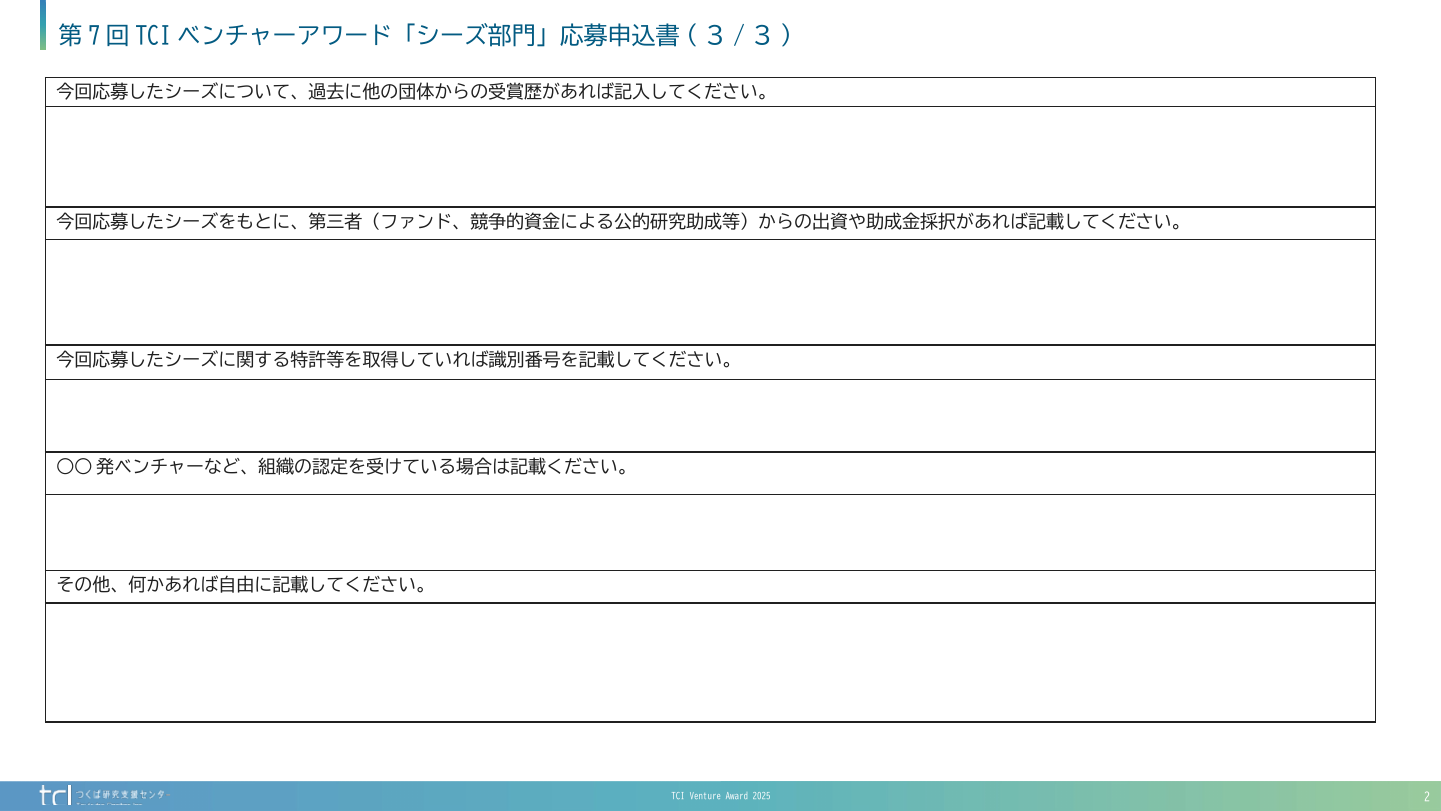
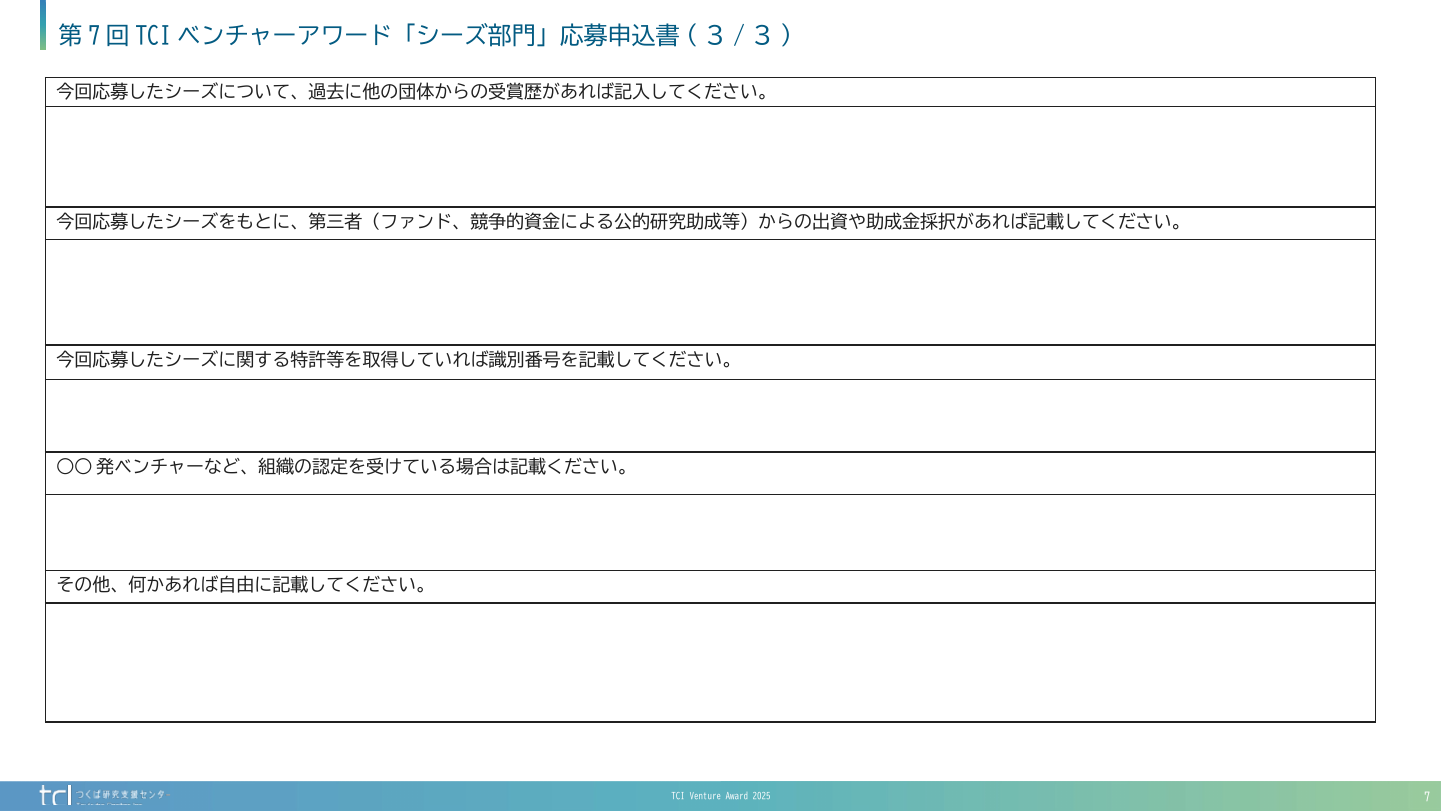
2: 2 -> 7
